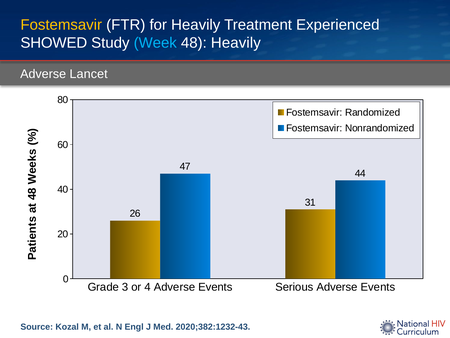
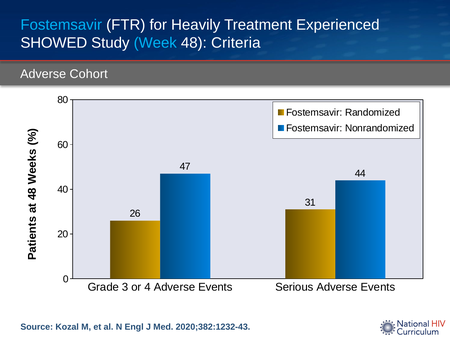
Fostemsavir at (61, 25) colour: yellow -> light blue
48 Heavily: Heavily -> Criteria
Lancet: Lancet -> Cohort
